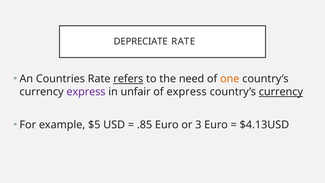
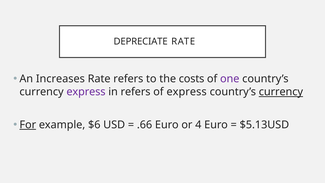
Countries: Countries -> Increases
refers at (128, 79) underline: present -> none
need: need -> costs
one colour: orange -> purple
in unfair: unfair -> refers
For underline: none -> present
$5: $5 -> $6
.85: .85 -> .66
3: 3 -> 4
$4.13USD: $4.13USD -> $5.13USD
